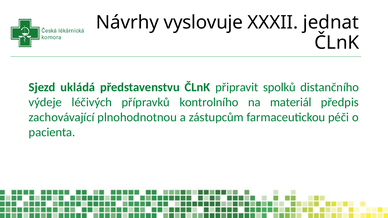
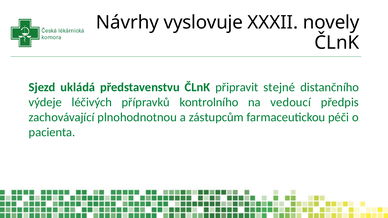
jednat: jednat -> novely
spolků: spolků -> stejné
materiál: materiál -> vedoucí
